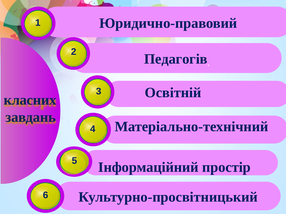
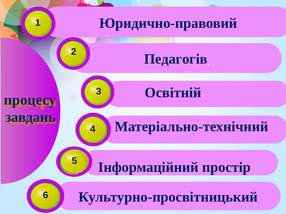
класних: класних -> процесу
